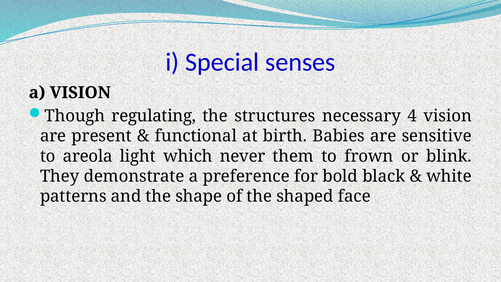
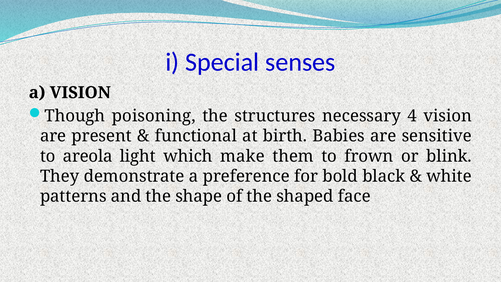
regulating: regulating -> poisoning
never: never -> make
